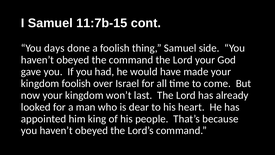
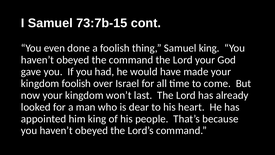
11:7b-15: 11:7b-15 -> 73:7b-15
days: days -> even
Samuel side: side -> king
